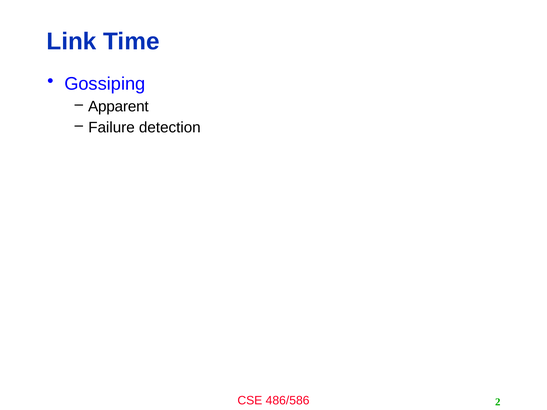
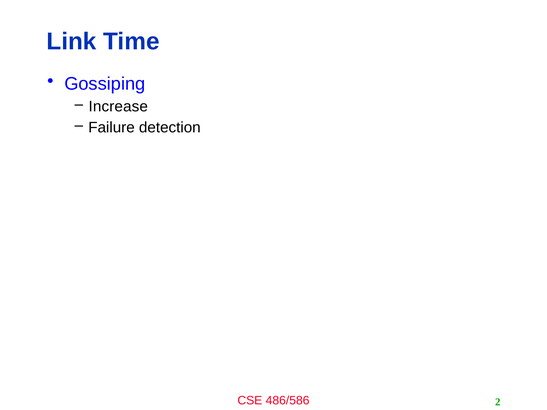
Apparent: Apparent -> Increase
